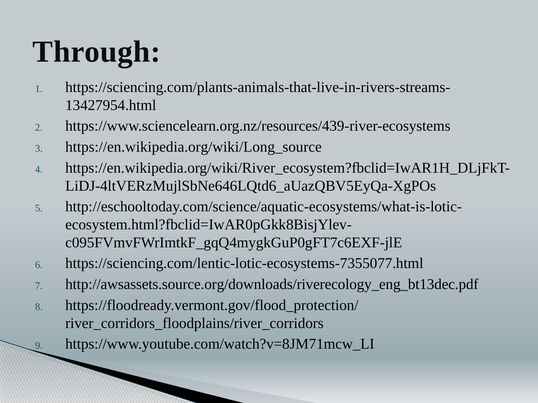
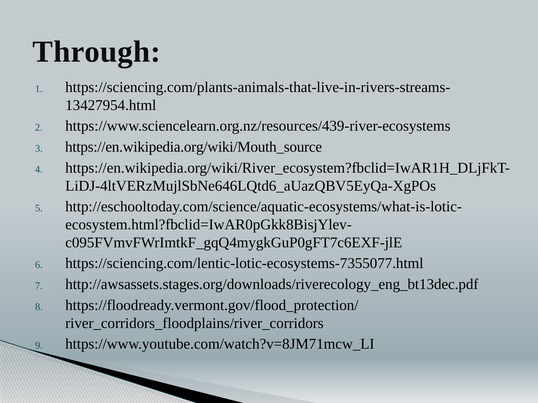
https://en.wikipedia.org/wiki/Long_source: https://en.wikipedia.org/wiki/Long_source -> https://en.wikipedia.org/wiki/Mouth_source
http://awsassets.source.org/downloads/riverecology_eng_bt13dec.pdf: http://awsassets.source.org/downloads/riverecology_eng_bt13dec.pdf -> http://awsassets.stages.org/downloads/riverecology_eng_bt13dec.pdf
